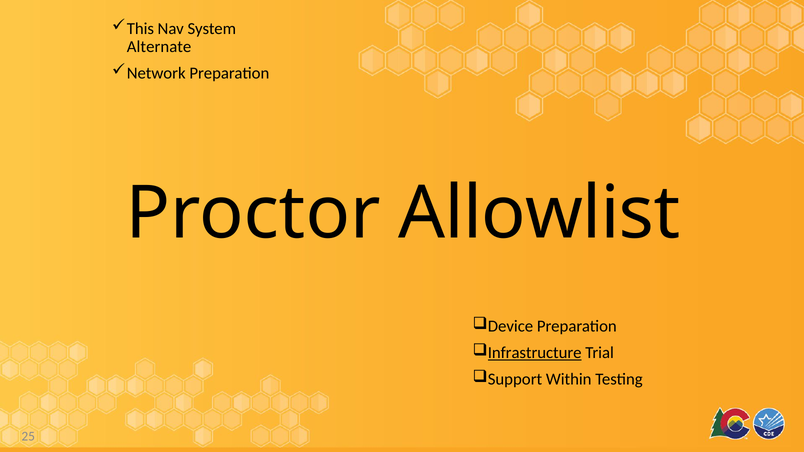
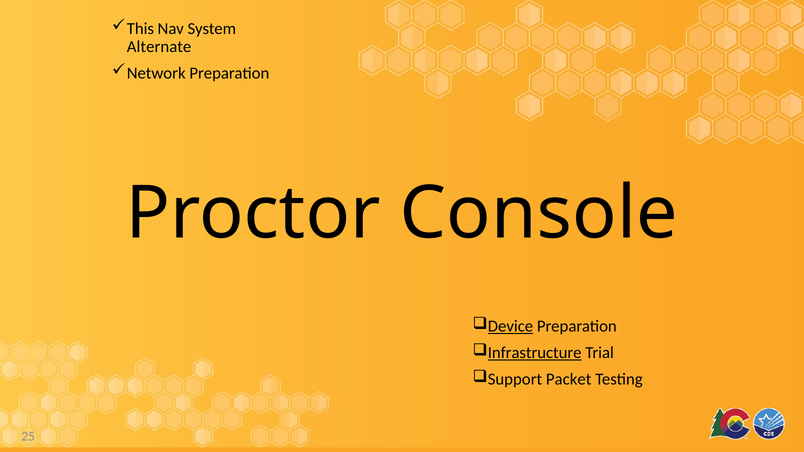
Allowlist: Allowlist -> Console
Device underline: none -> present
Within: Within -> Packet
